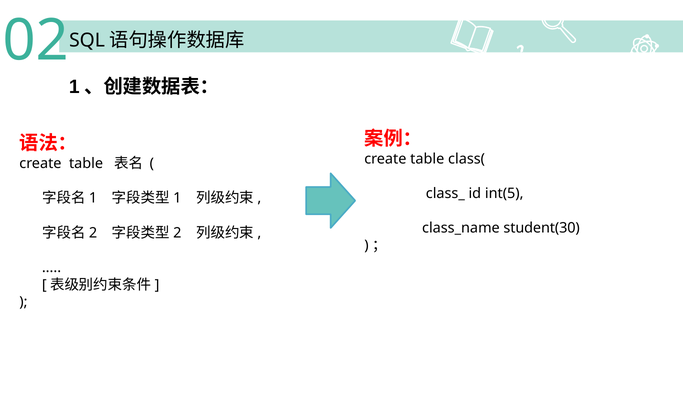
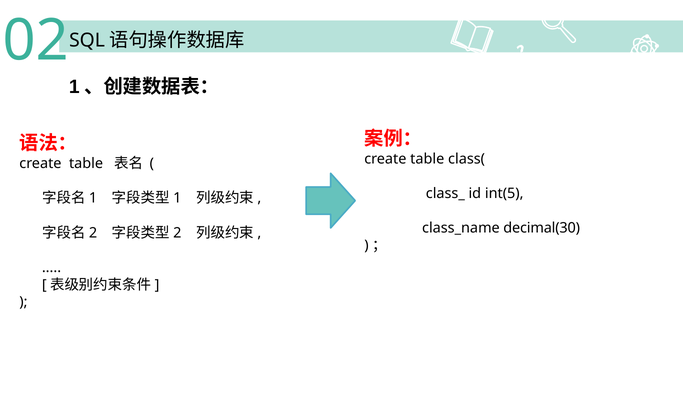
student(30: student(30 -> decimal(30
